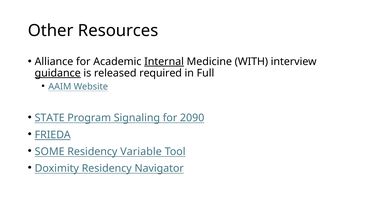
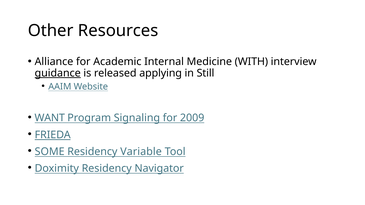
Internal underline: present -> none
required: required -> applying
Full: Full -> Still
STATE: STATE -> WANT
2090: 2090 -> 2009
